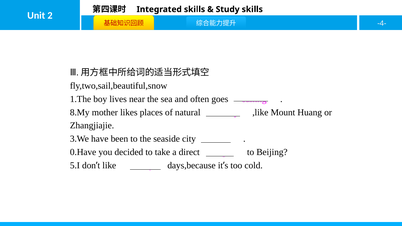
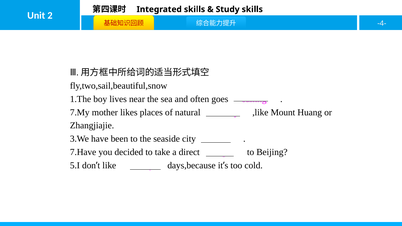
8.My: 8.My -> 7.My
0.Have: 0.Have -> 7.Have
